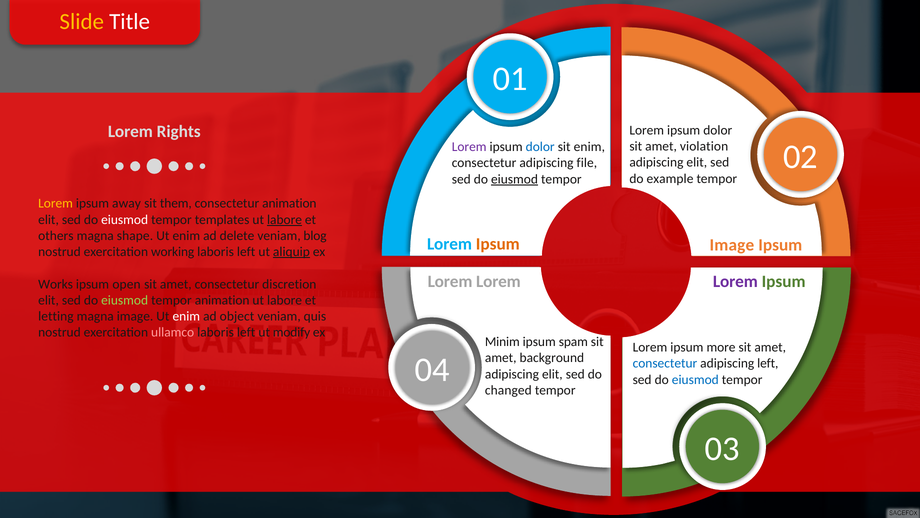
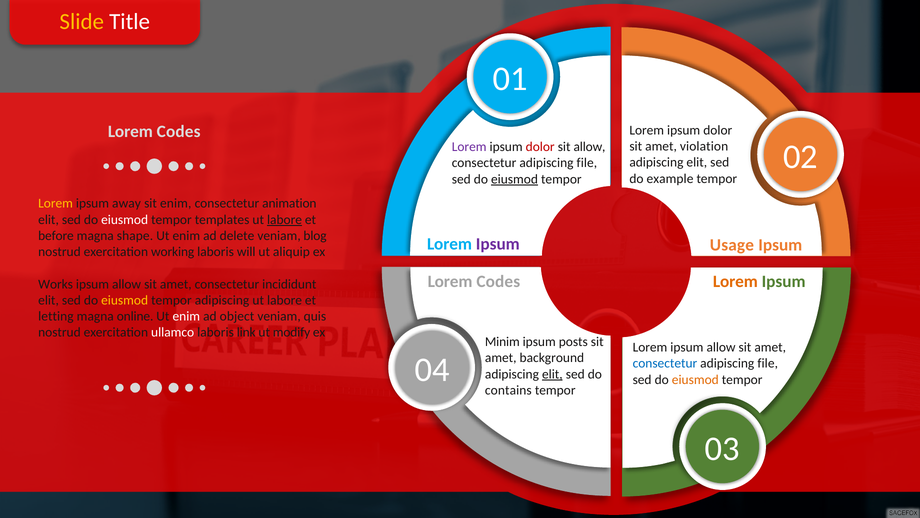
Rights at (179, 131): Rights -> Codes
dolor at (540, 147) colour: blue -> red
sit enim: enim -> allow
sit them: them -> enim
others: others -> before
Ipsum at (498, 244) colour: orange -> purple
Image at (732, 245): Image -> Usage
left at (246, 252): left -> will
aliquip underline: present -> none
Lorem at (498, 281): Lorem -> Codes
Lorem at (735, 281) colour: purple -> orange
open at (126, 284): open -> allow
discretion: discretion -> incididunt
eiusmod at (125, 300) colour: light green -> yellow
tempor animation: animation -> adipiscing
magna image: image -> online
ullamco colour: pink -> white
left at (246, 332): left -> link
spam: spam -> posts
Lorem ipsum more: more -> allow
left at (768, 363): left -> file
elit at (552, 374) underline: none -> present
eiusmod at (695, 379) colour: blue -> orange
changed: changed -> contains
